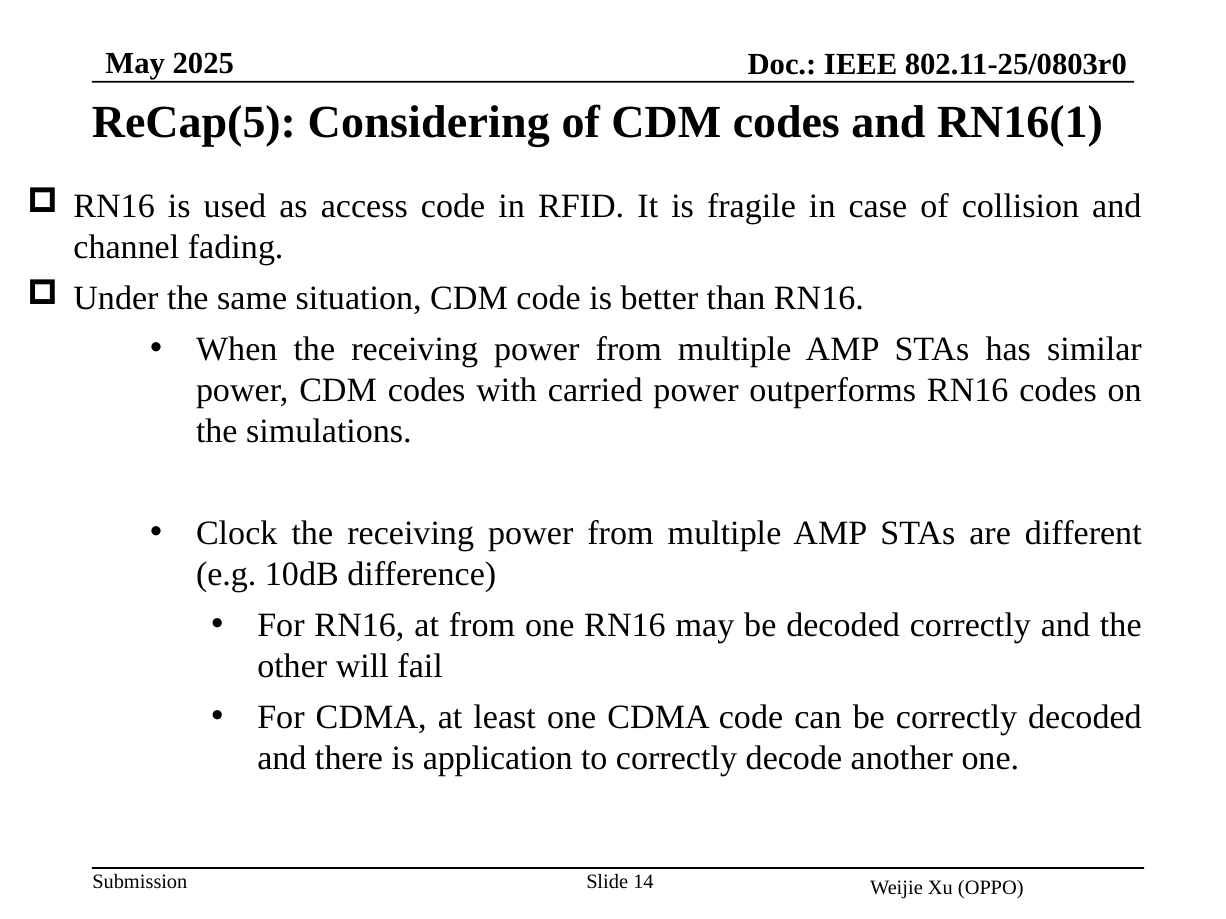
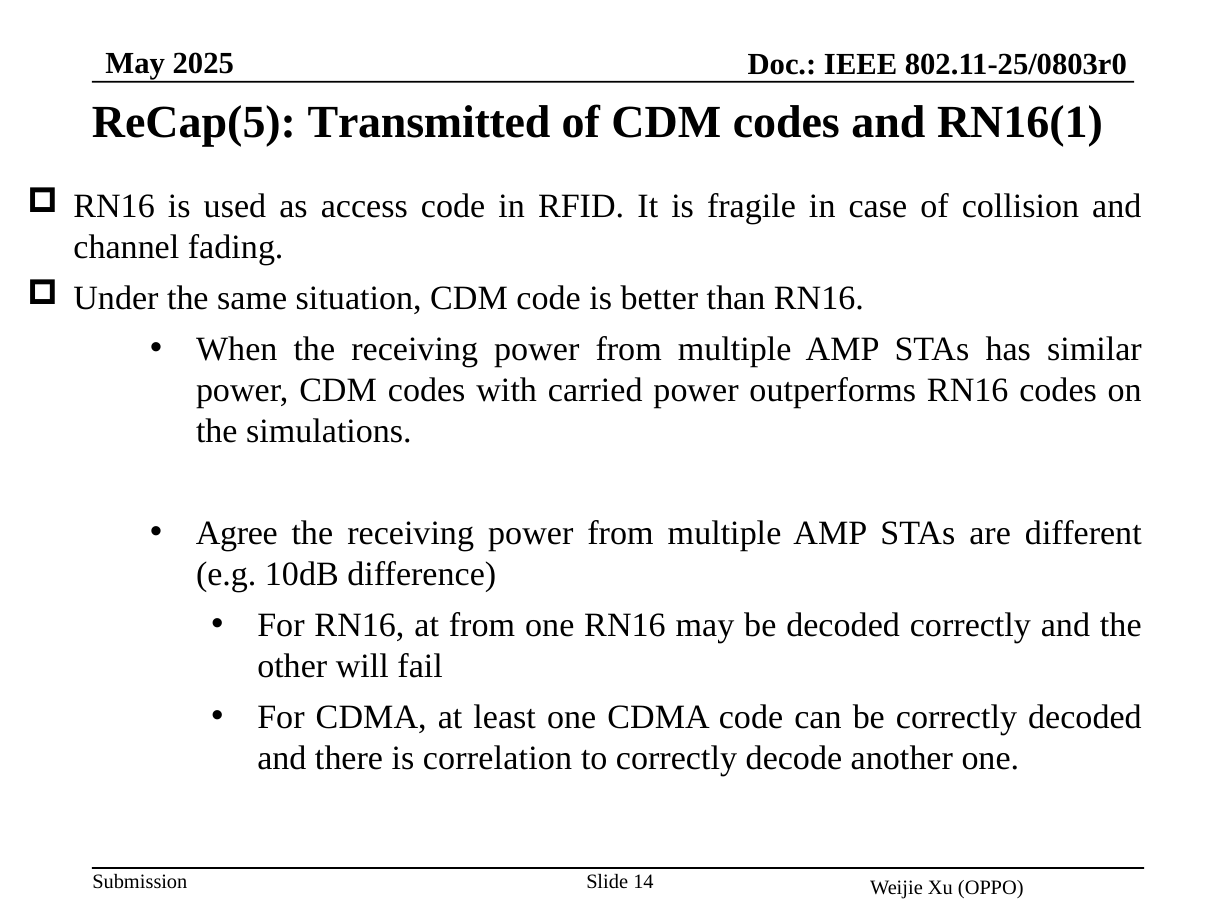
Considering: Considering -> Transmitted
Clock: Clock -> Agree
application: application -> correlation
